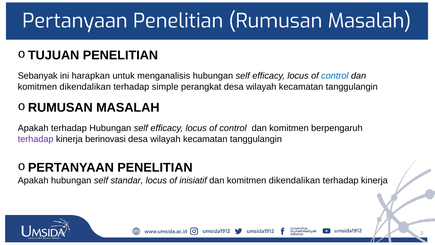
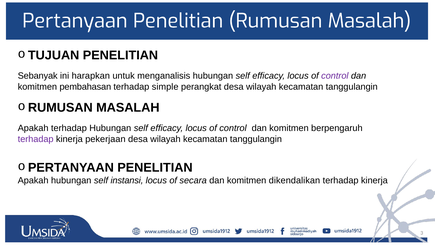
control at (335, 76) colour: blue -> purple
dikendalikan at (85, 87): dikendalikan -> pembahasan
berinovasi: berinovasi -> pekerjaan
standar: standar -> instansi
inisiatif: inisiatif -> secara
